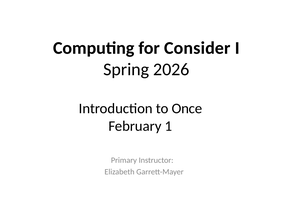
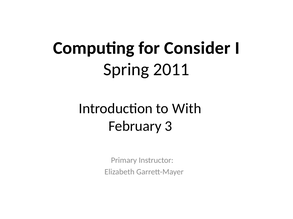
2026: 2026 -> 2011
Once: Once -> With
1: 1 -> 3
